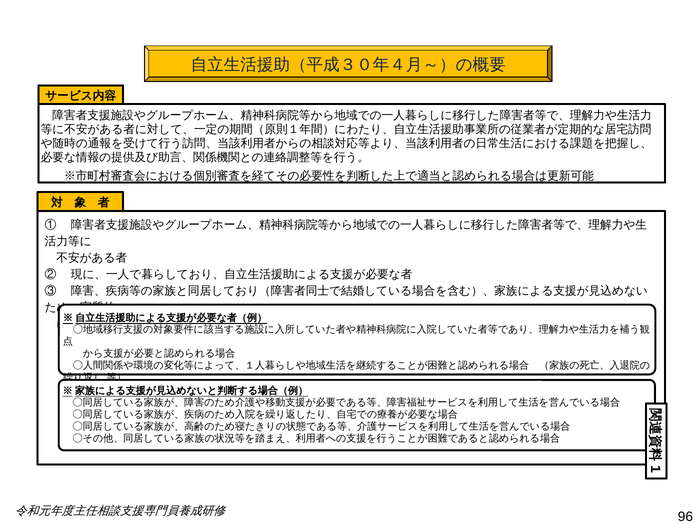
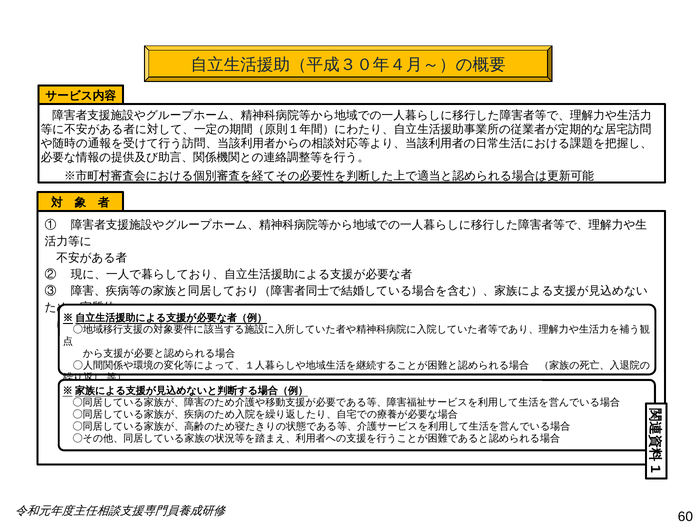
96: 96 -> 60
